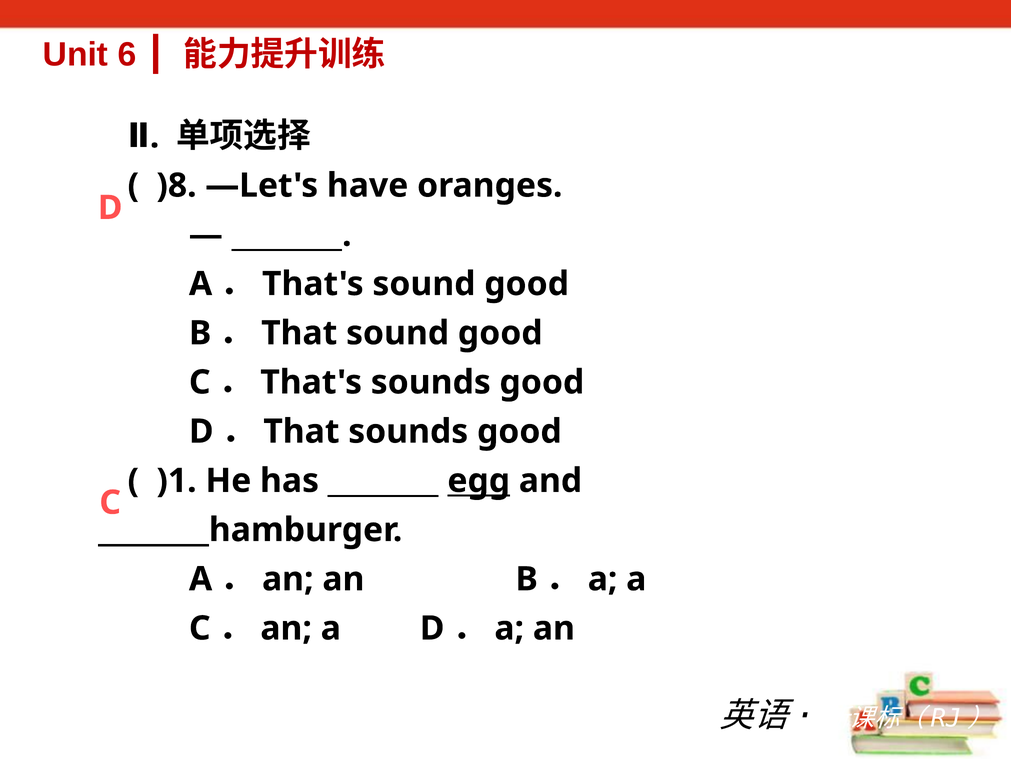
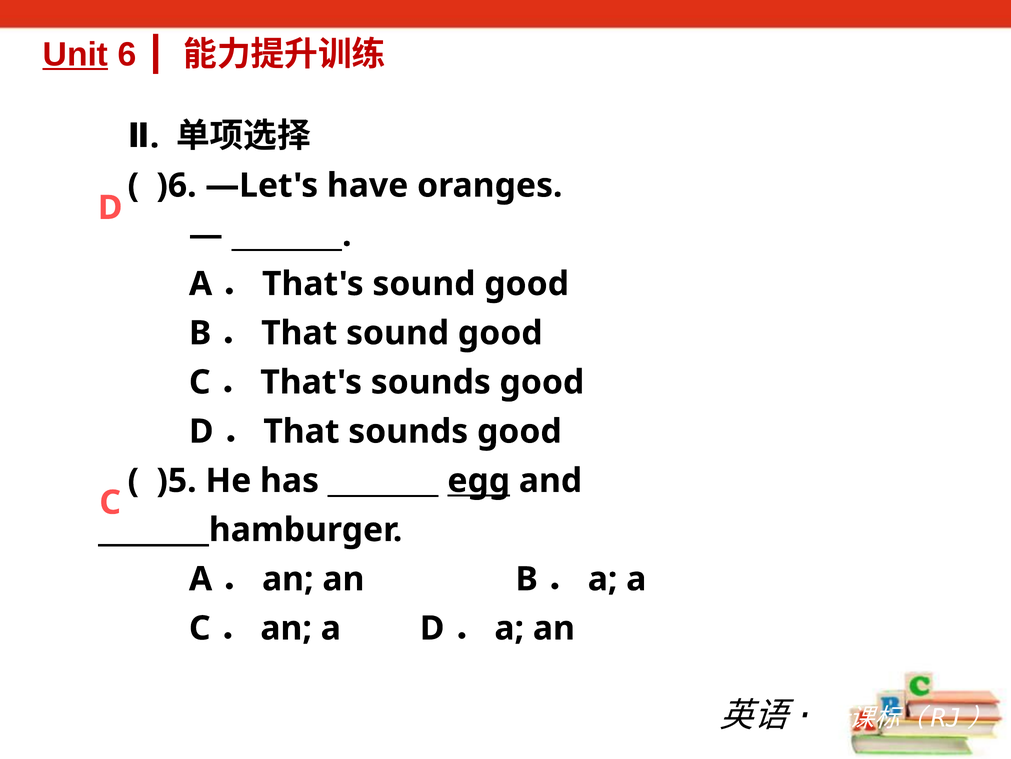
Unit underline: none -> present
)8: )8 -> )6
)1: )1 -> )5
